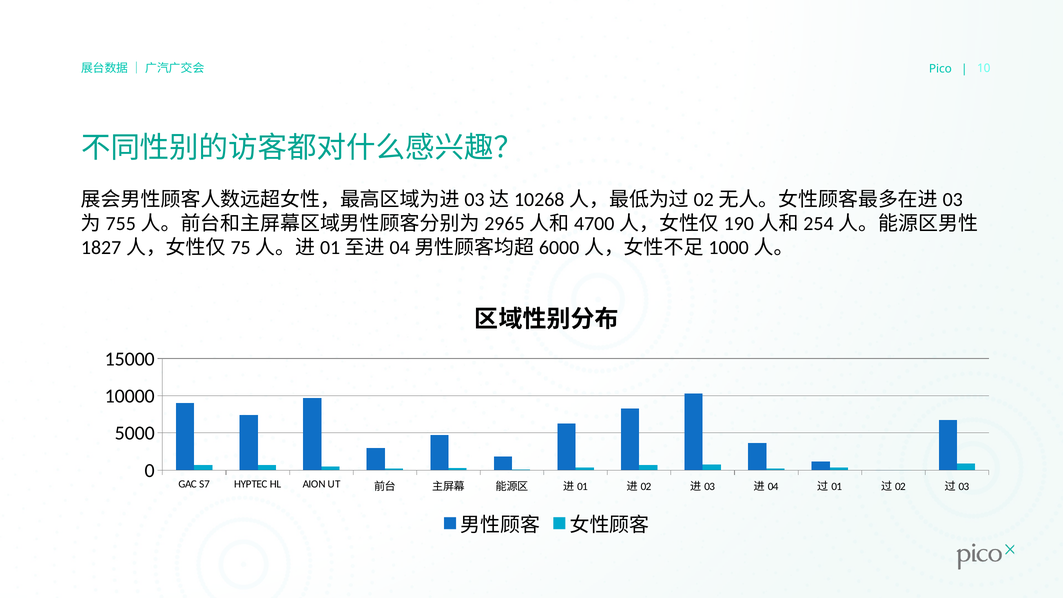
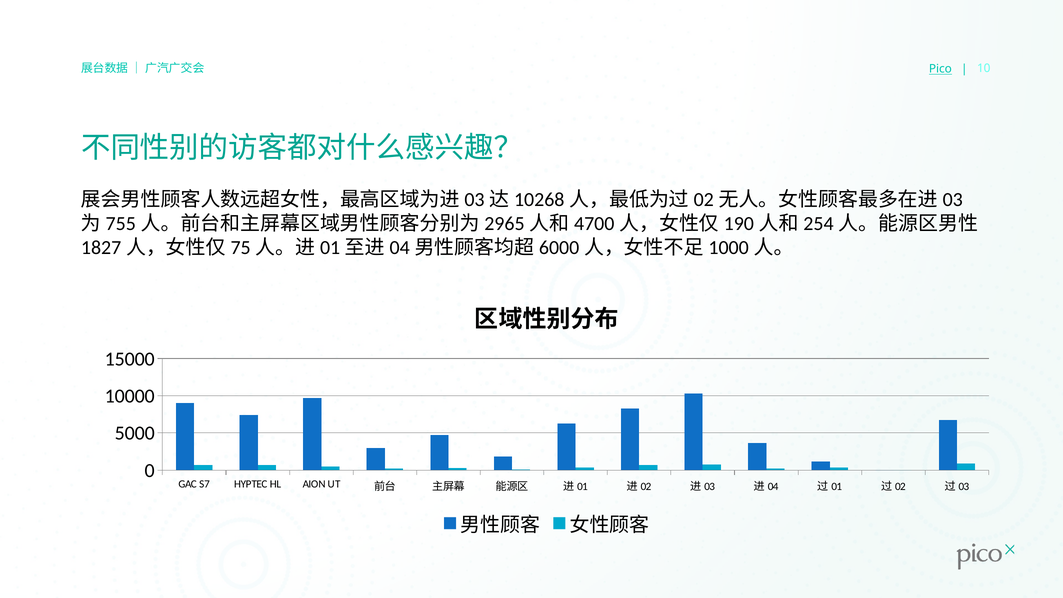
Pico underline: none -> present
